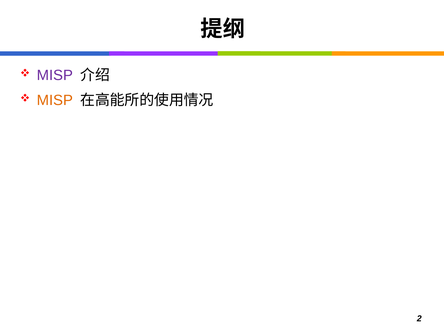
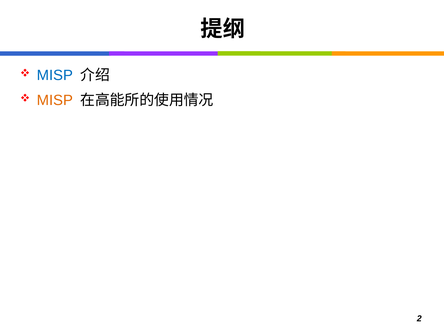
MISP at (55, 75) colour: purple -> blue
